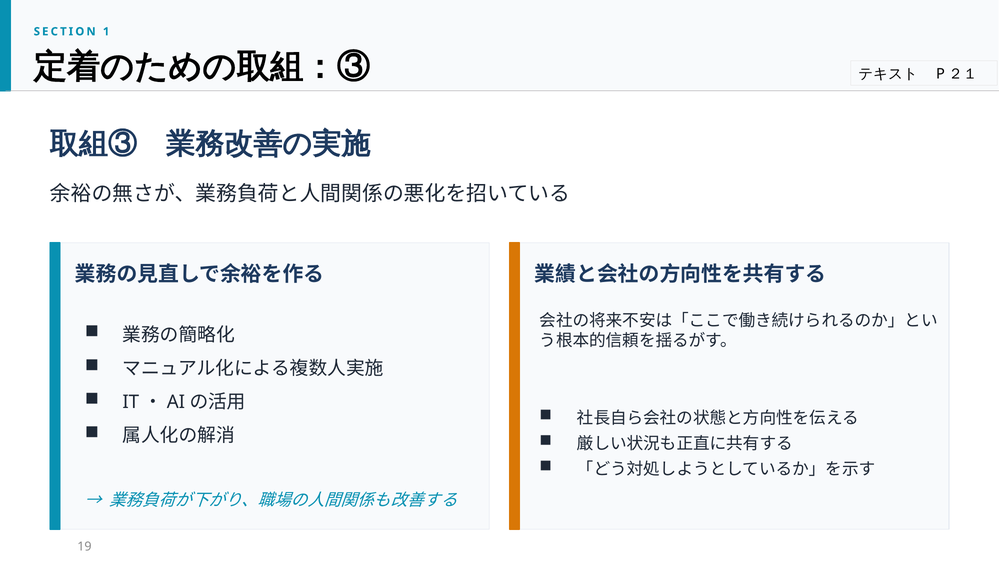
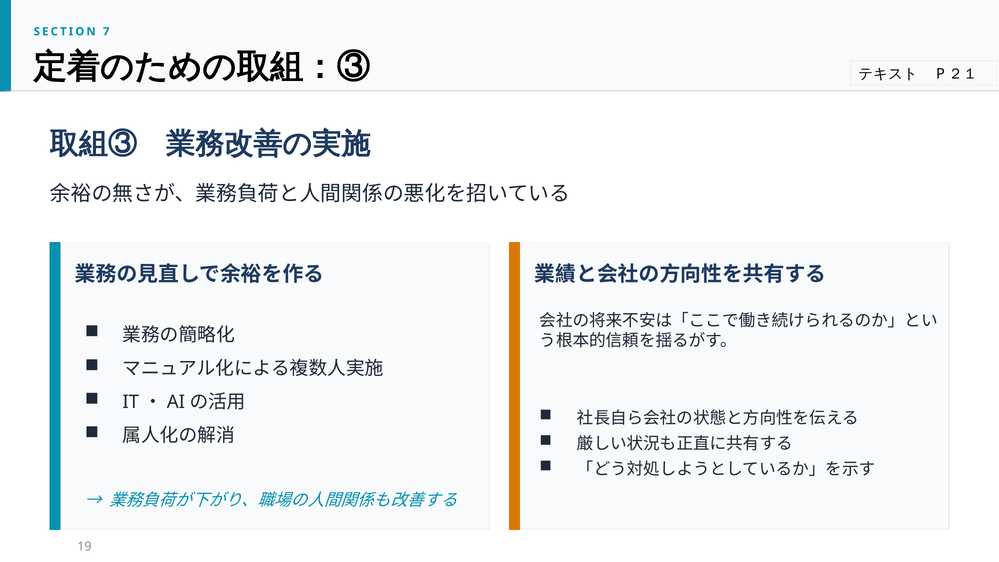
1: 1 -> 7
